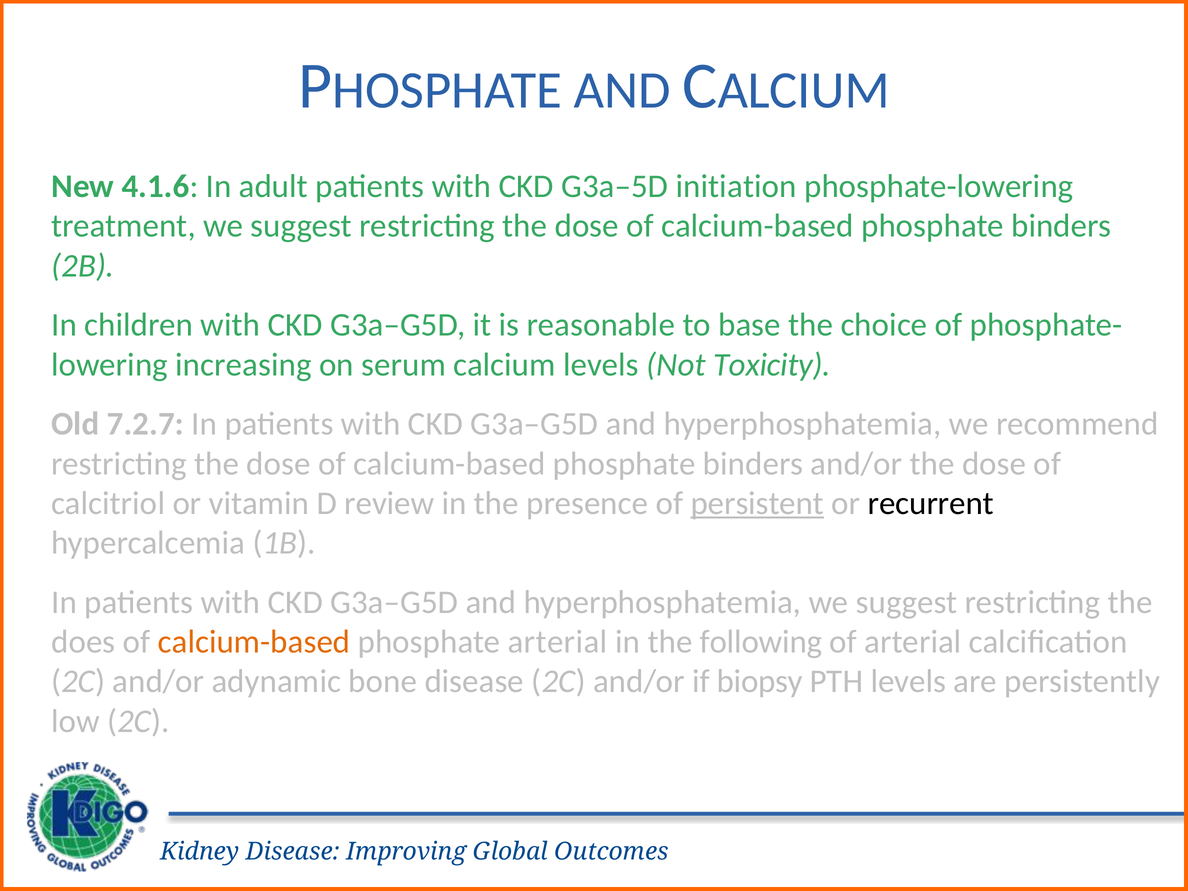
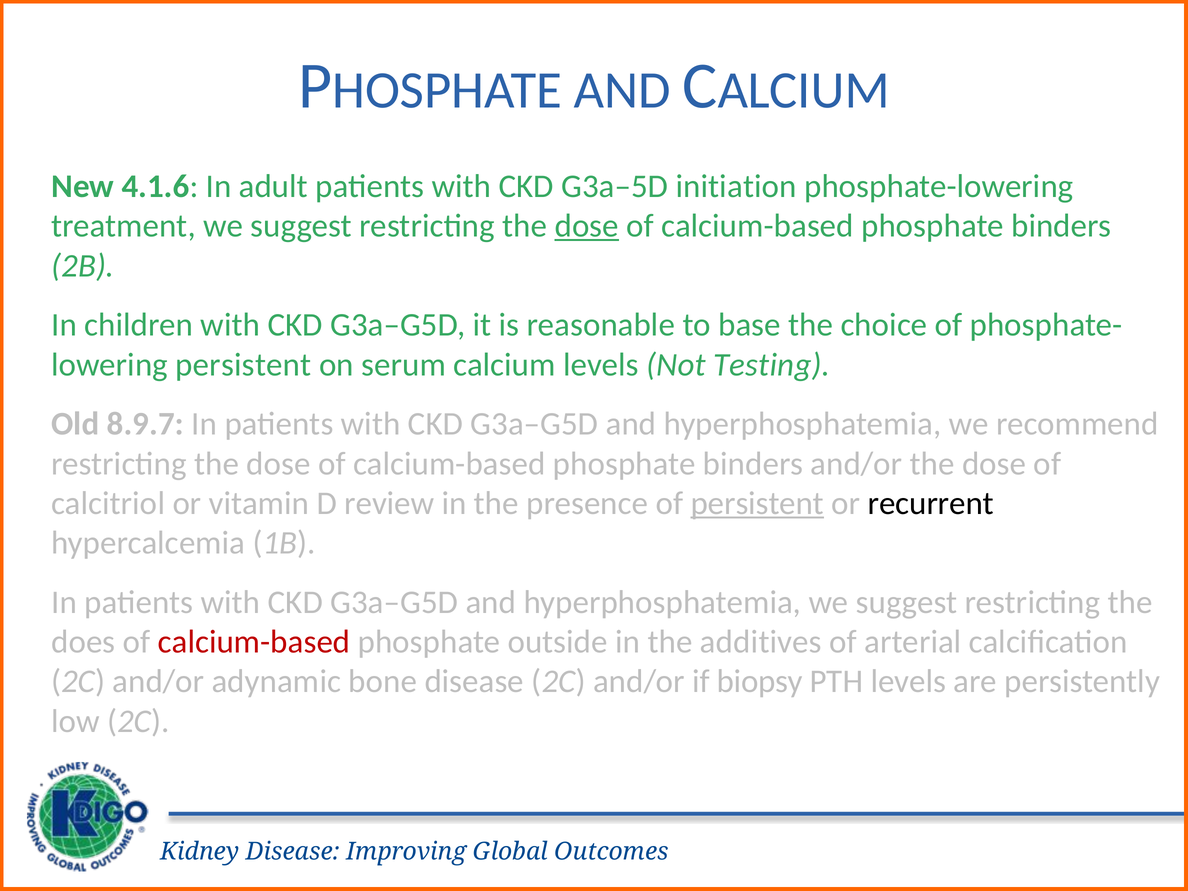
dose at (587, 226) underline: none -> present
increasing at (243, 365): increasing -> persistent
Toxicity: Toxicity -> Testing
7.2.7: 7.2.7 -> 8.9.7
calcium-based at (254, 642) colour: orange -> red
phosphate arterial: arterial -> outside
following: following -> additives
